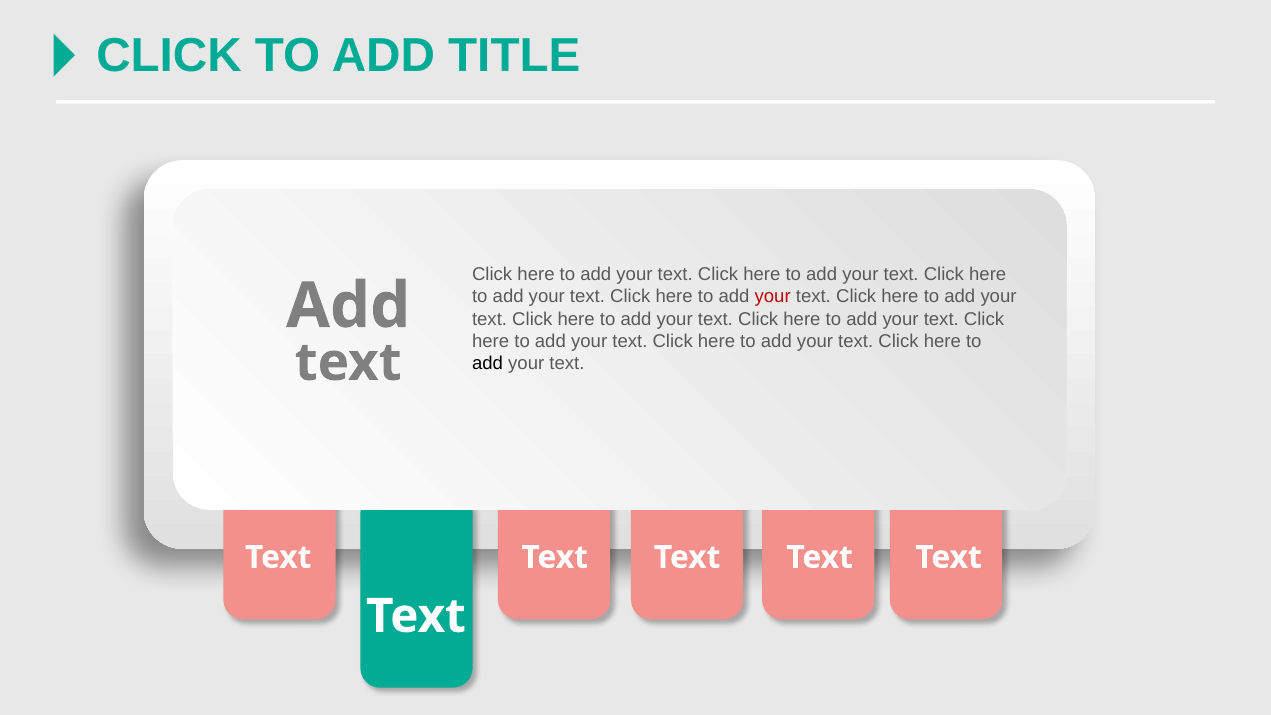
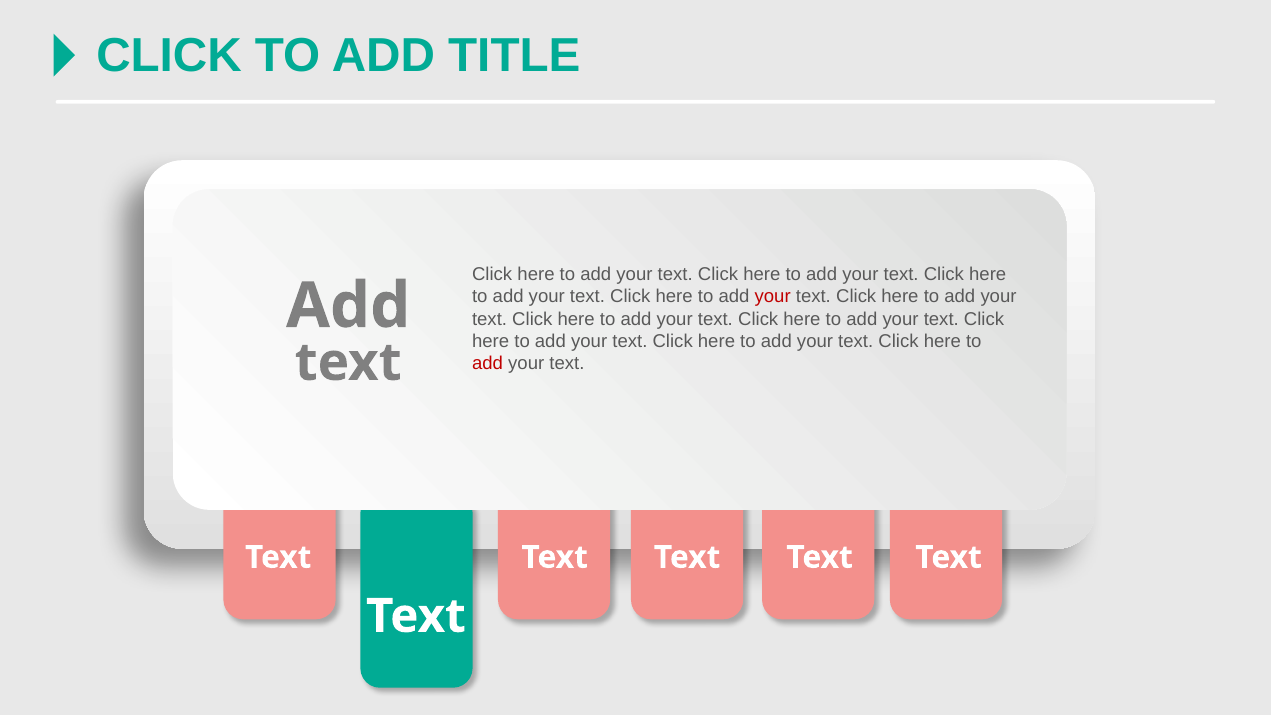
add at (488, 363) colour: black -> red
